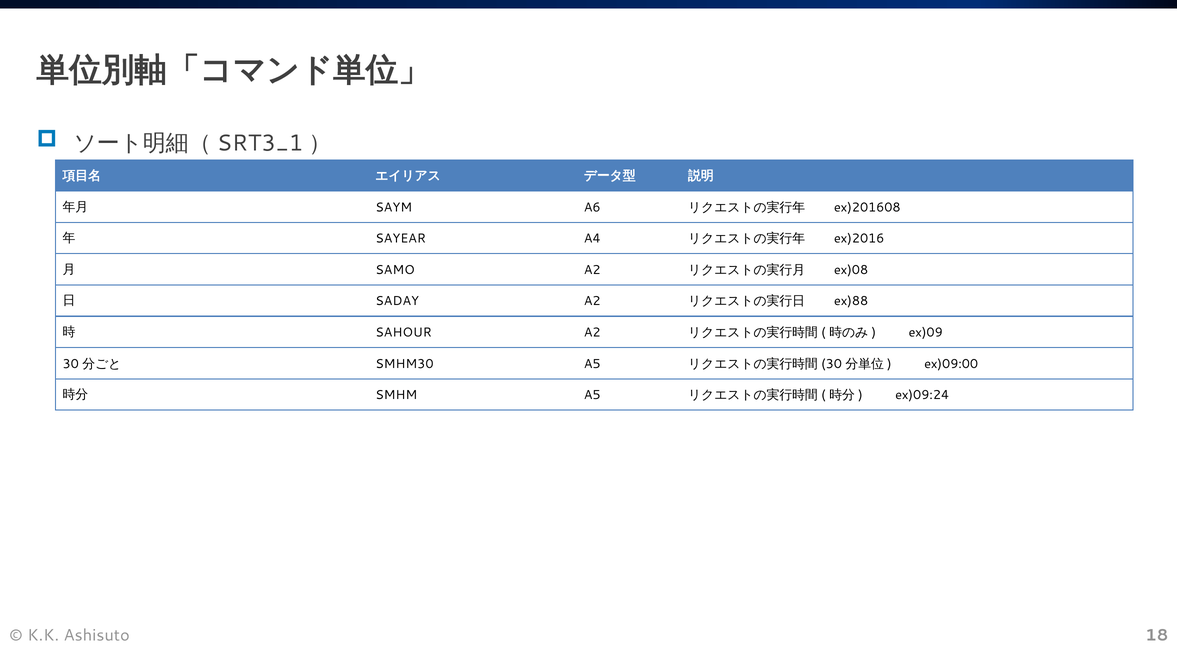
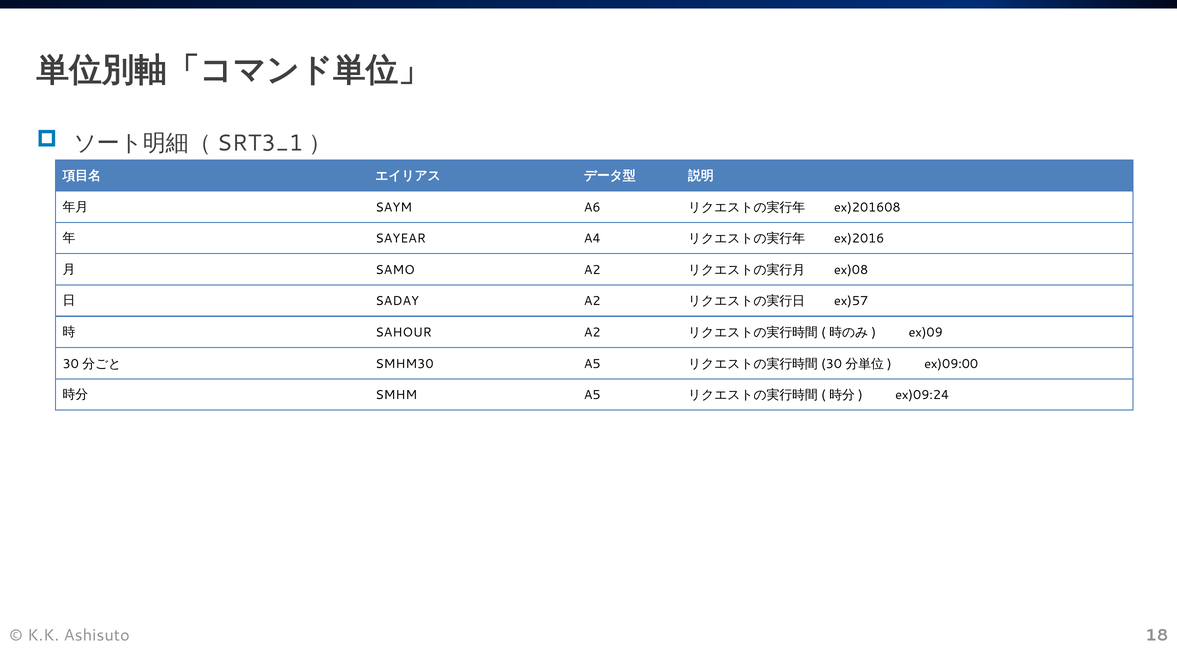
ex)88: ex)88 -> ex)57
